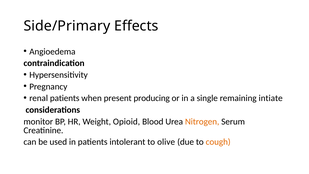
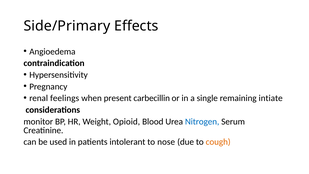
renal patients: patients -> feelings
producing: producing -> carbecillin
Nitrogen colour: orange -> blue
olive: olive -> nose
